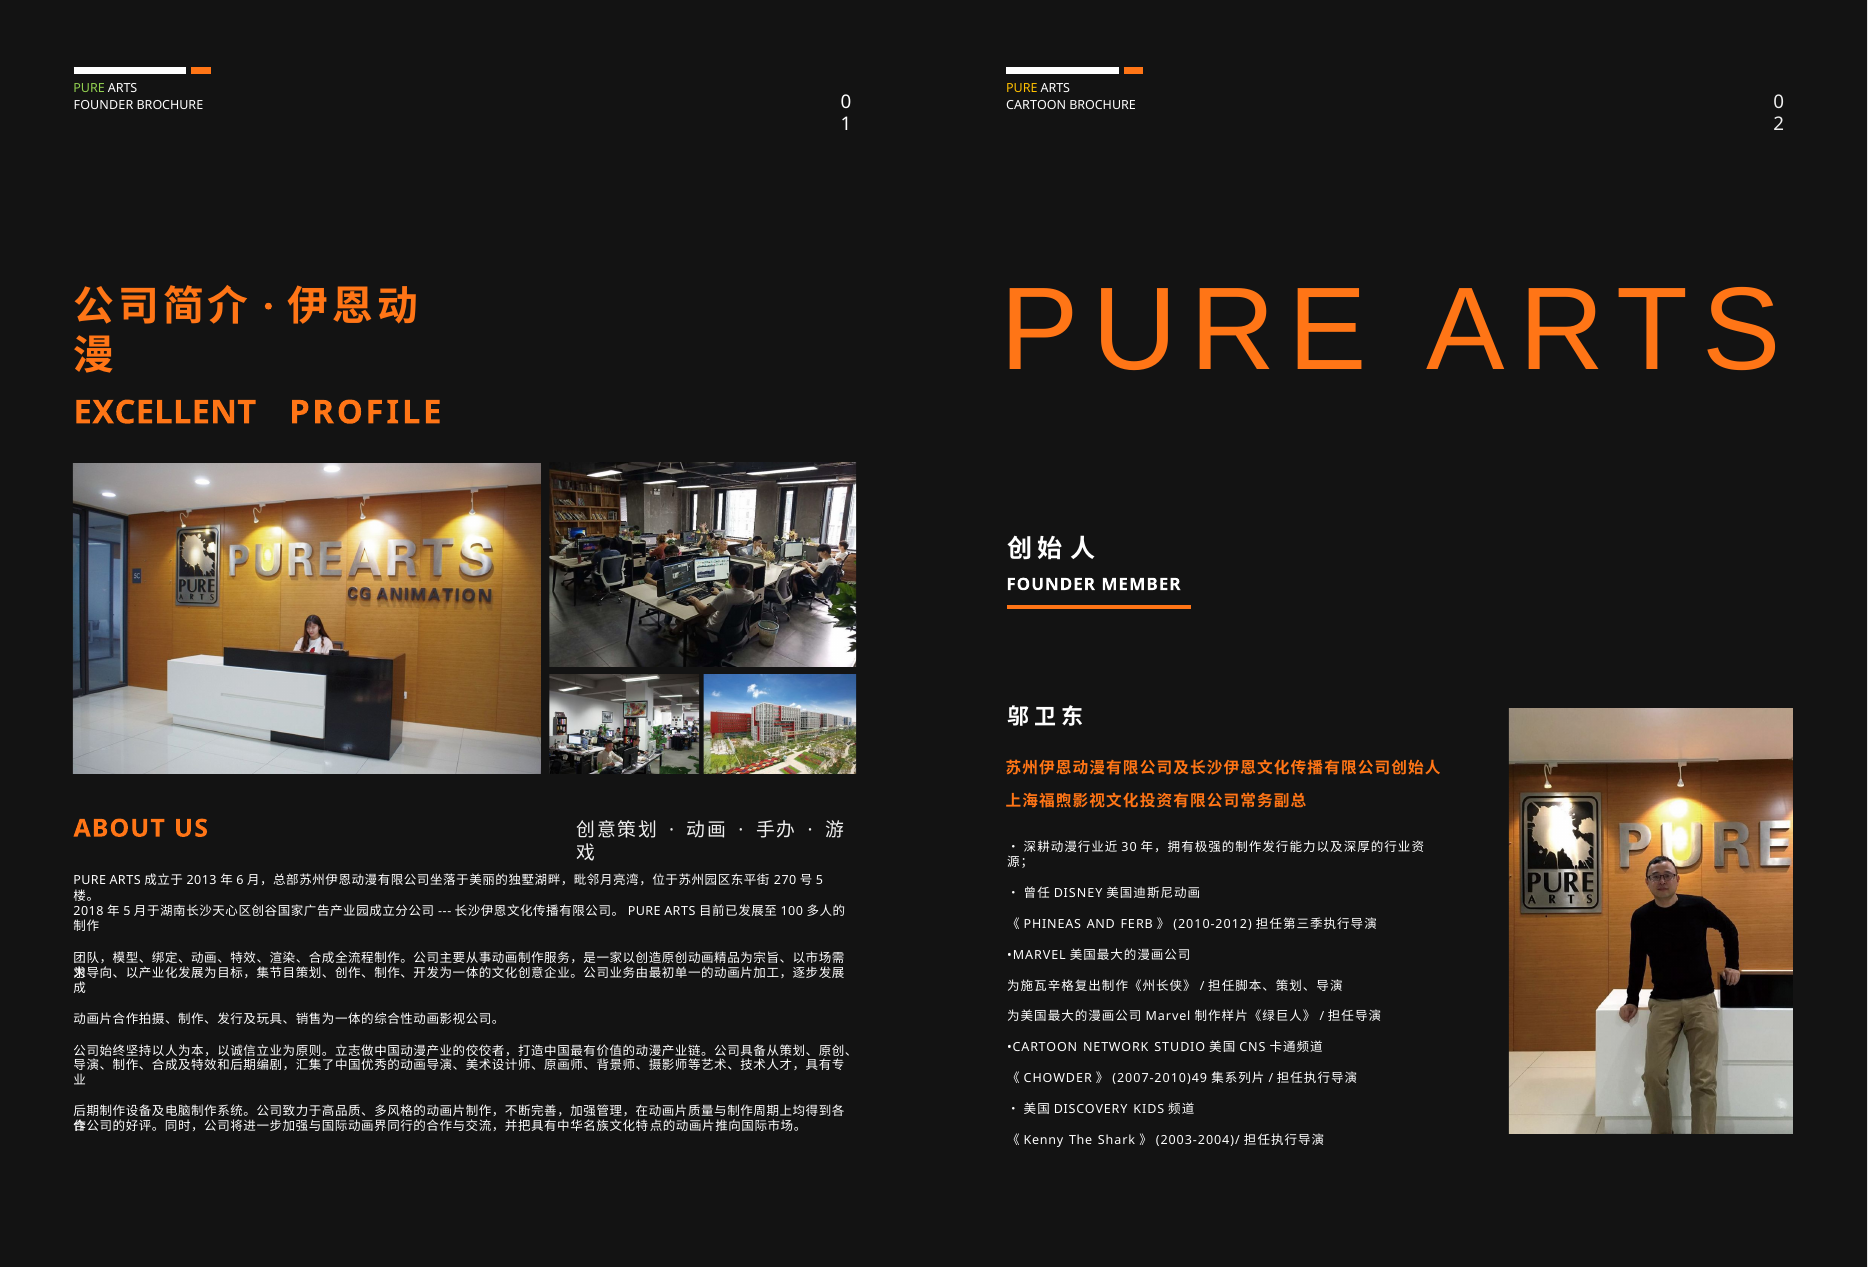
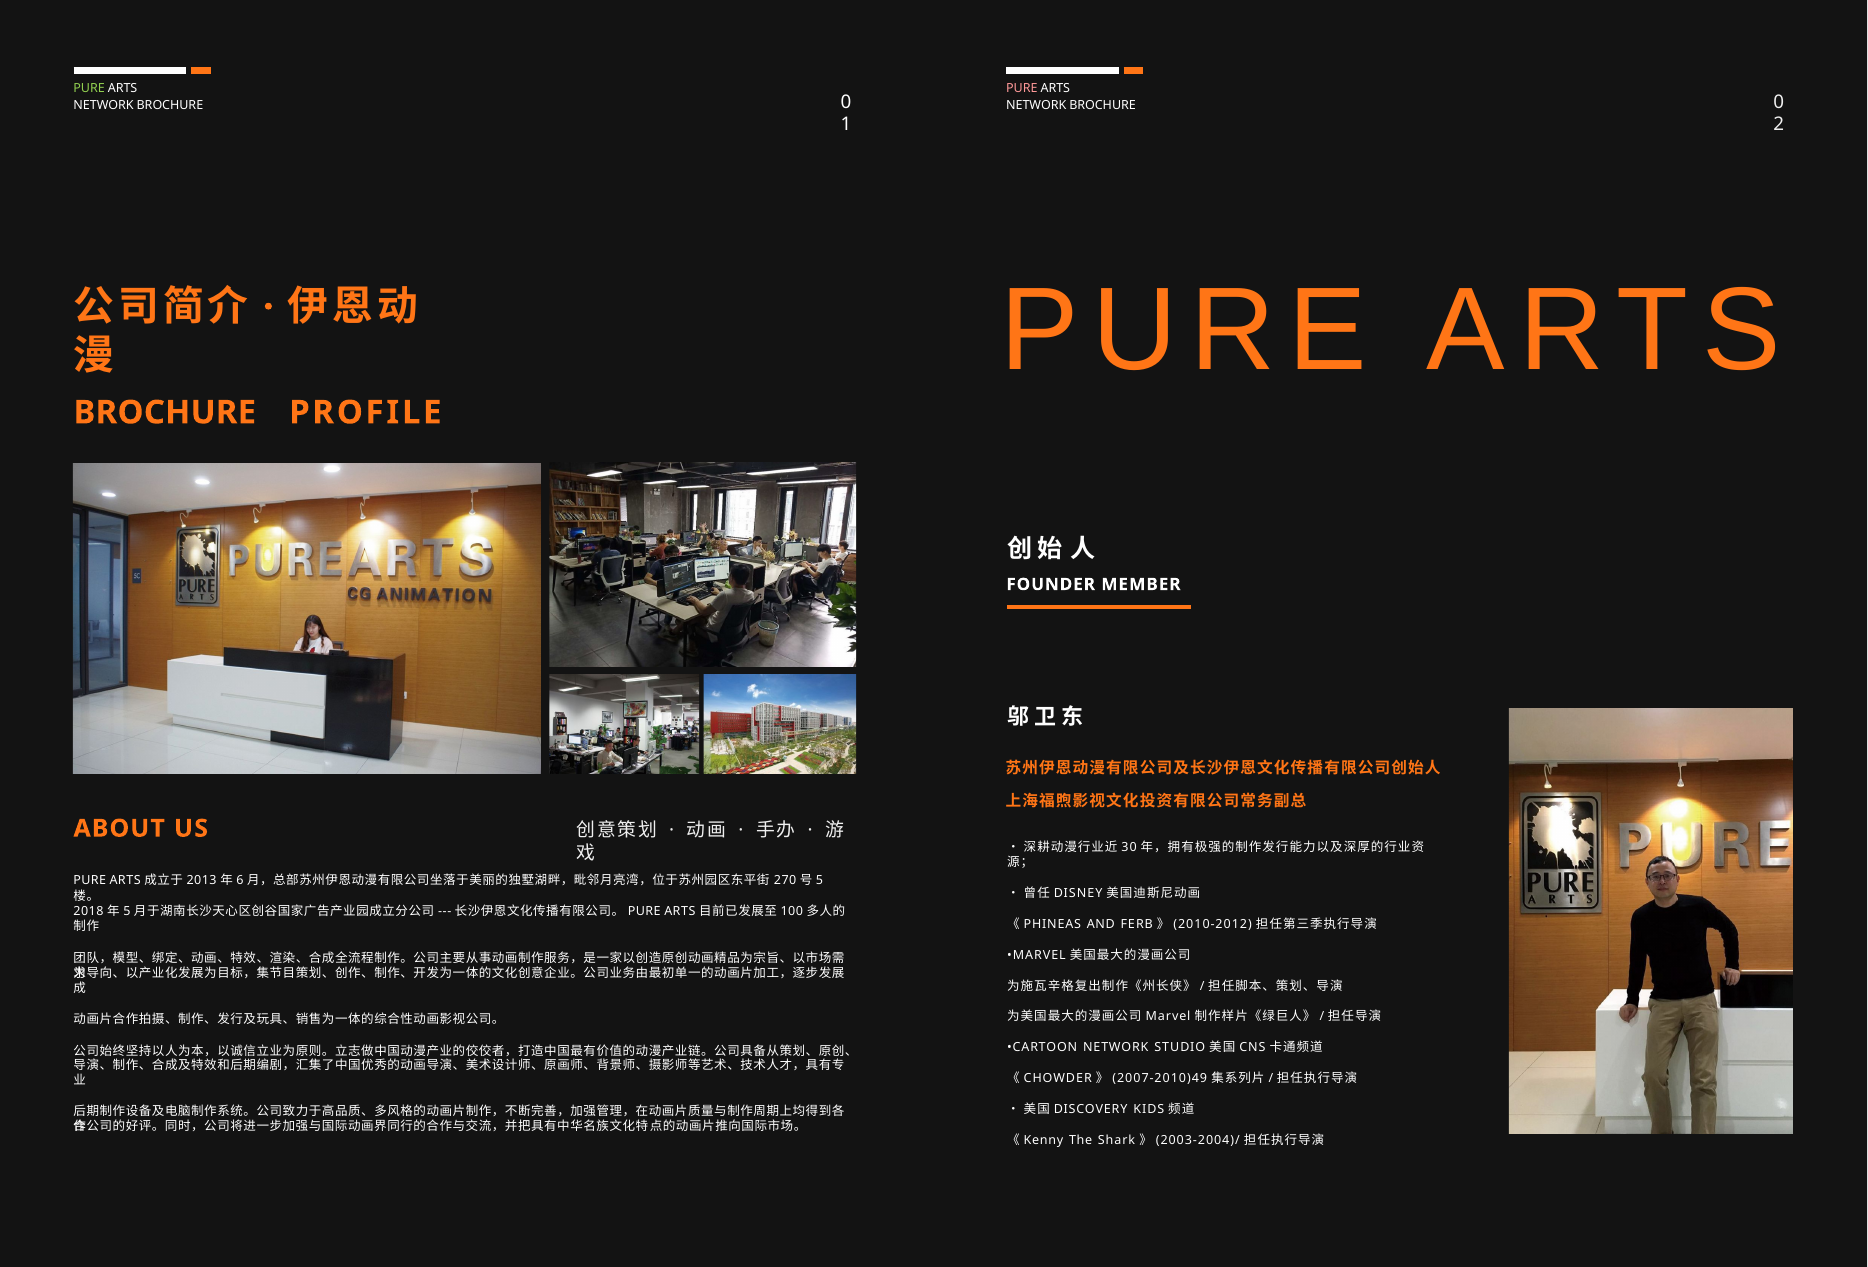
PURE at (1022, 88) colour: yellow -> pink
FOUNDER at (103, 106): FOUNDER -> NETWORK
CARTOON at (1036, 106): CARTOON -> NETWORK
EXCELLENT at (165, 413): EXCELLENT -> BROCHURE
